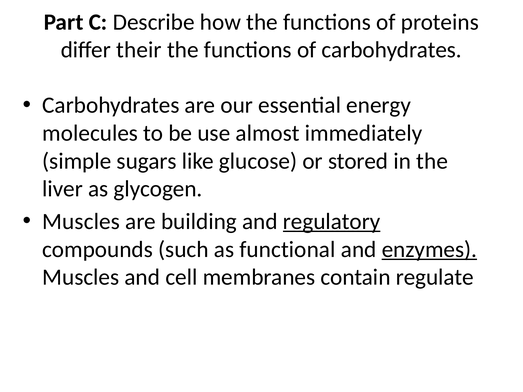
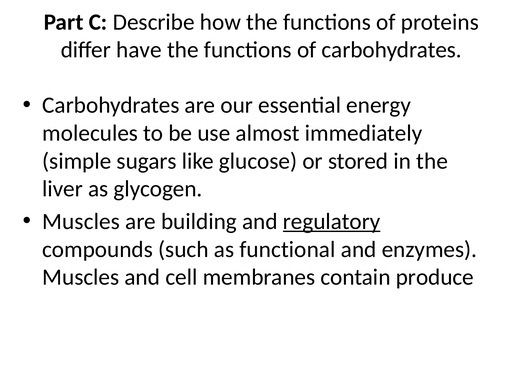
their: their -> have
enzymes underline: present -> none
regulate: regulate -> produce
